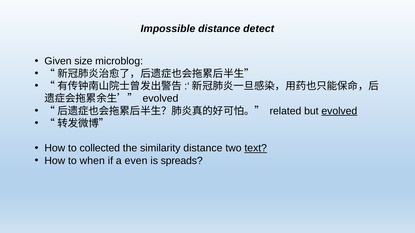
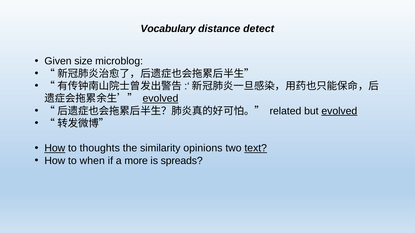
Impossible: Impossible -> Vocabulary
evolved at (160, 99) underline: none -> present
How at (55, 148) underline: none -> present
collected: collected -> thoughts
similarity distance: distance -> opinions
even: even -> more
